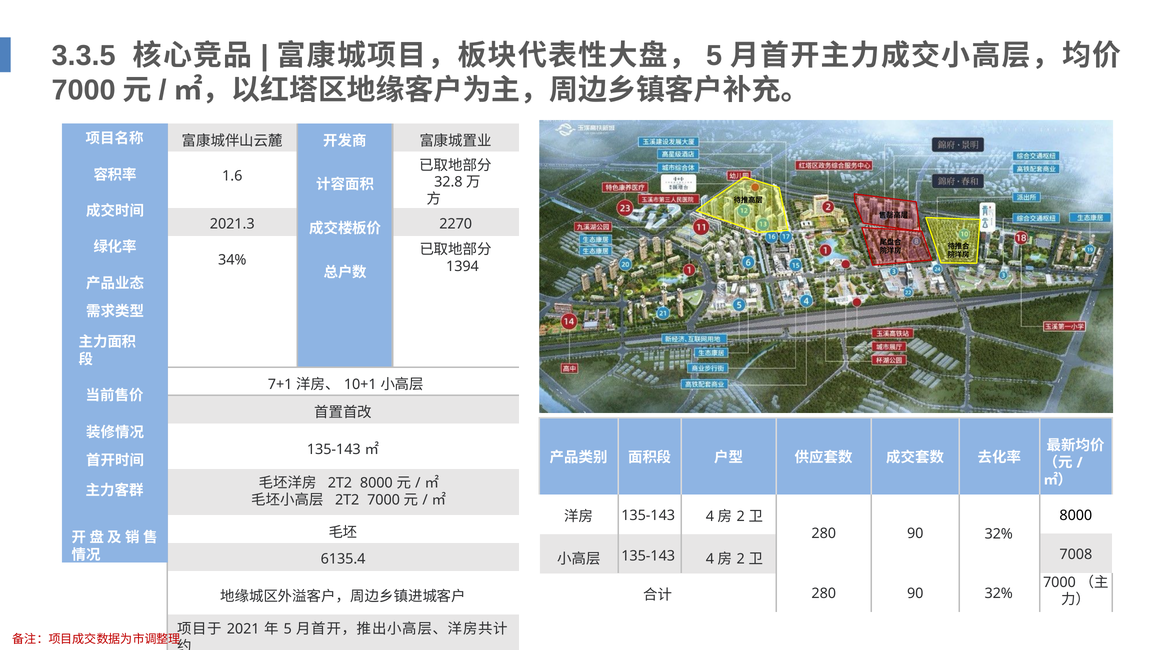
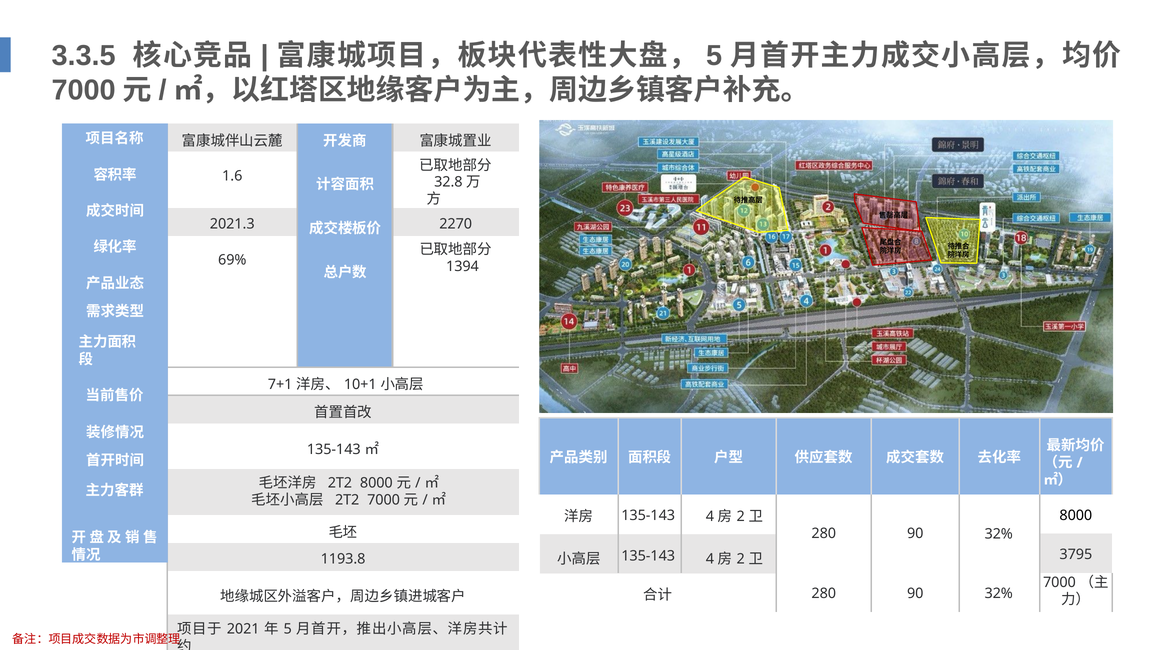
34%: 34% -> 69%
7008: 7008 -> 3795
6135.4: 6135.4 -> 1193.8
